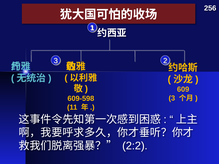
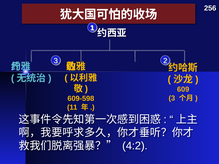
2:2: 2:2 -> 4:2
